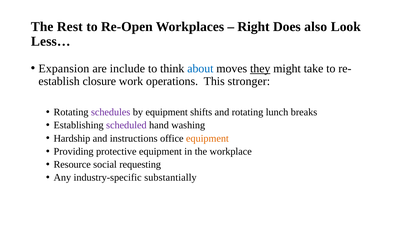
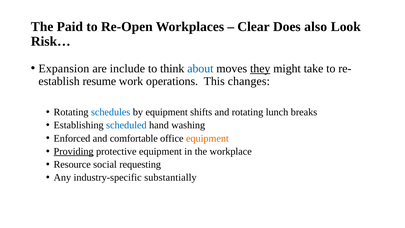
Rest: Rest -> Paid
Right: Right -> Clear
Less…: Less… -> Risk…
closure: closure -> resume
stronger: stronger -> changes
schedules colour: purple -> blue
scheduled colour: purple -> blue
Hardship: Hardship -> Enforced
instructions: instructions -> comfortable
Providing underline: none -> present
